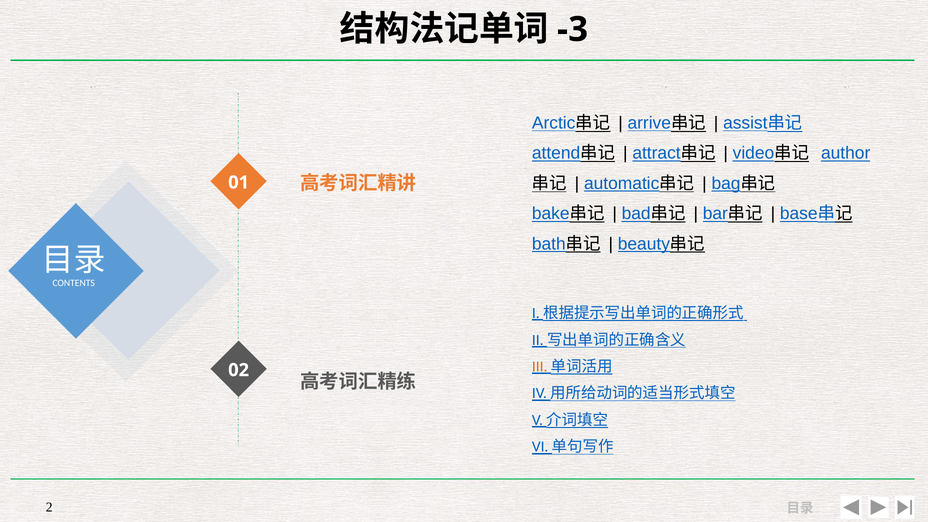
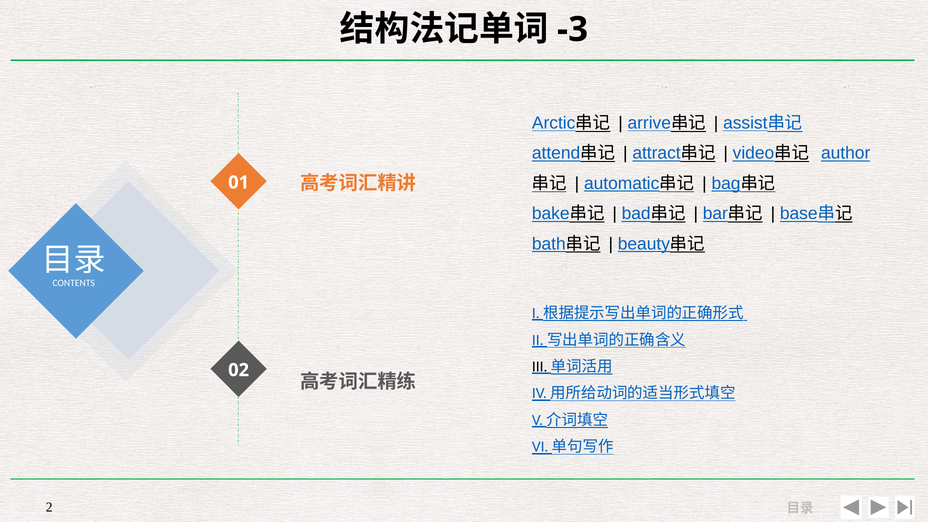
III colour: orange -> black
